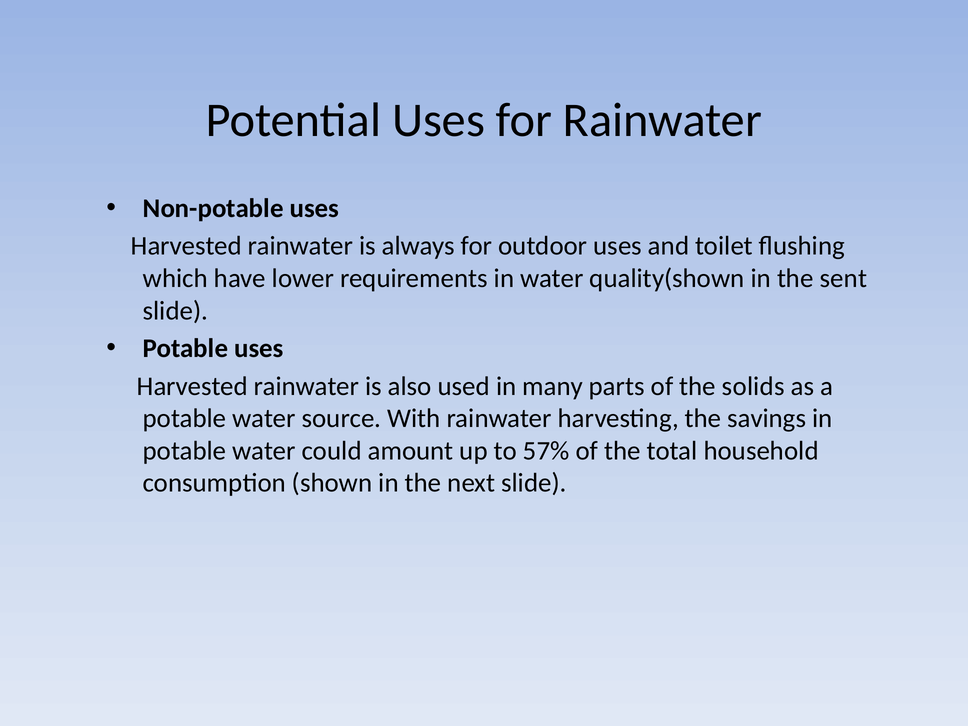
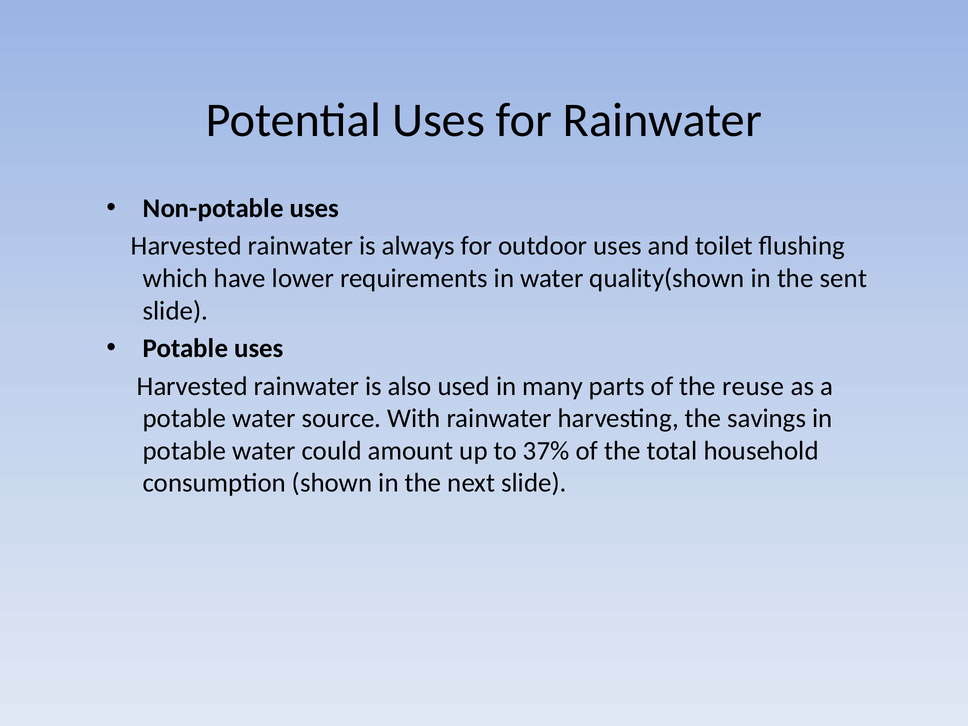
solids: solids -> reuse
57%: 57% -> 37%
